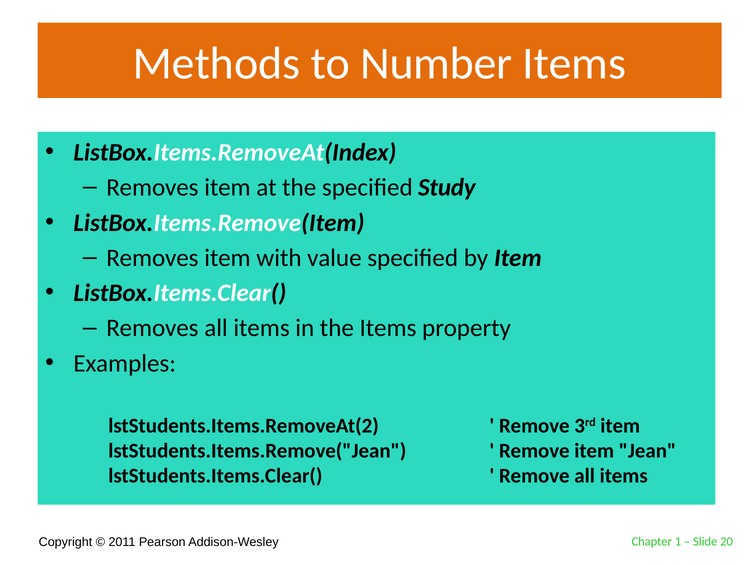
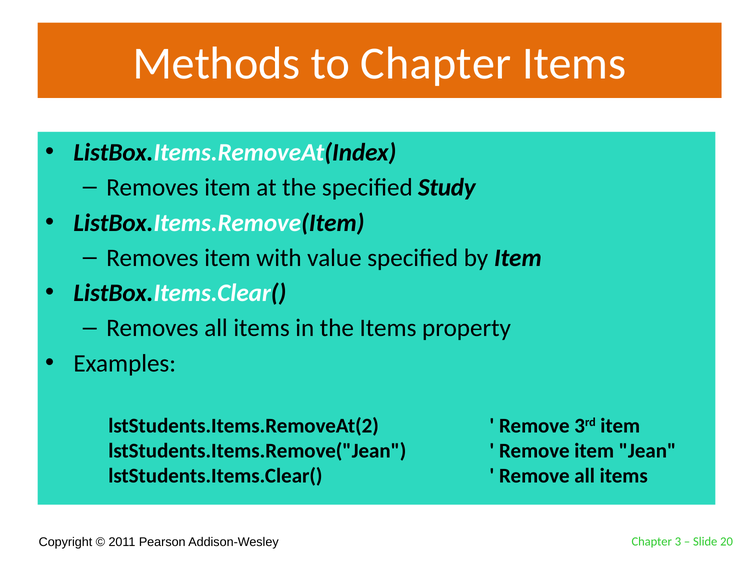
to Number: Number -> Chapter
1: 1 -> 3
